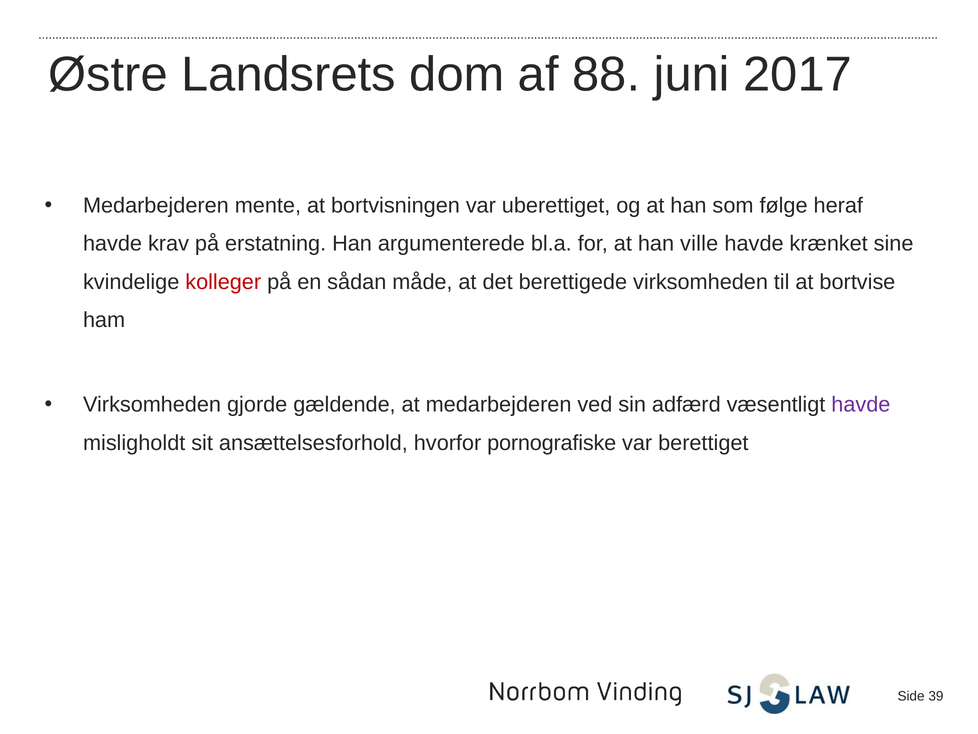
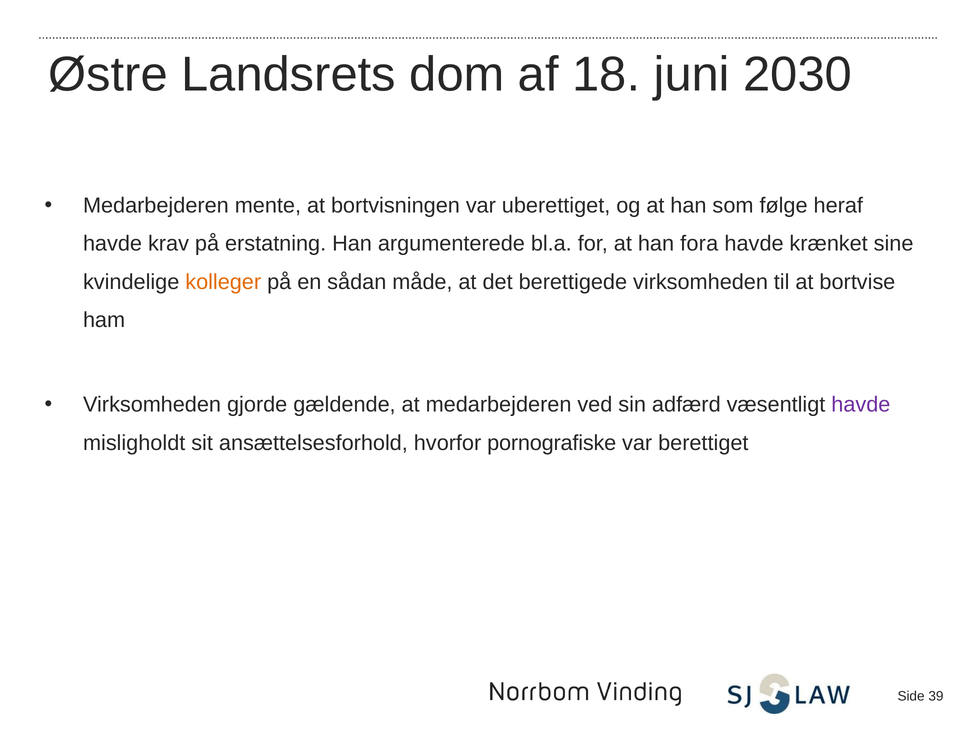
88: 88 -> 18
2017: 2017 -> 2030
ville: ville -> fora
kolleger colour: red -> orange
